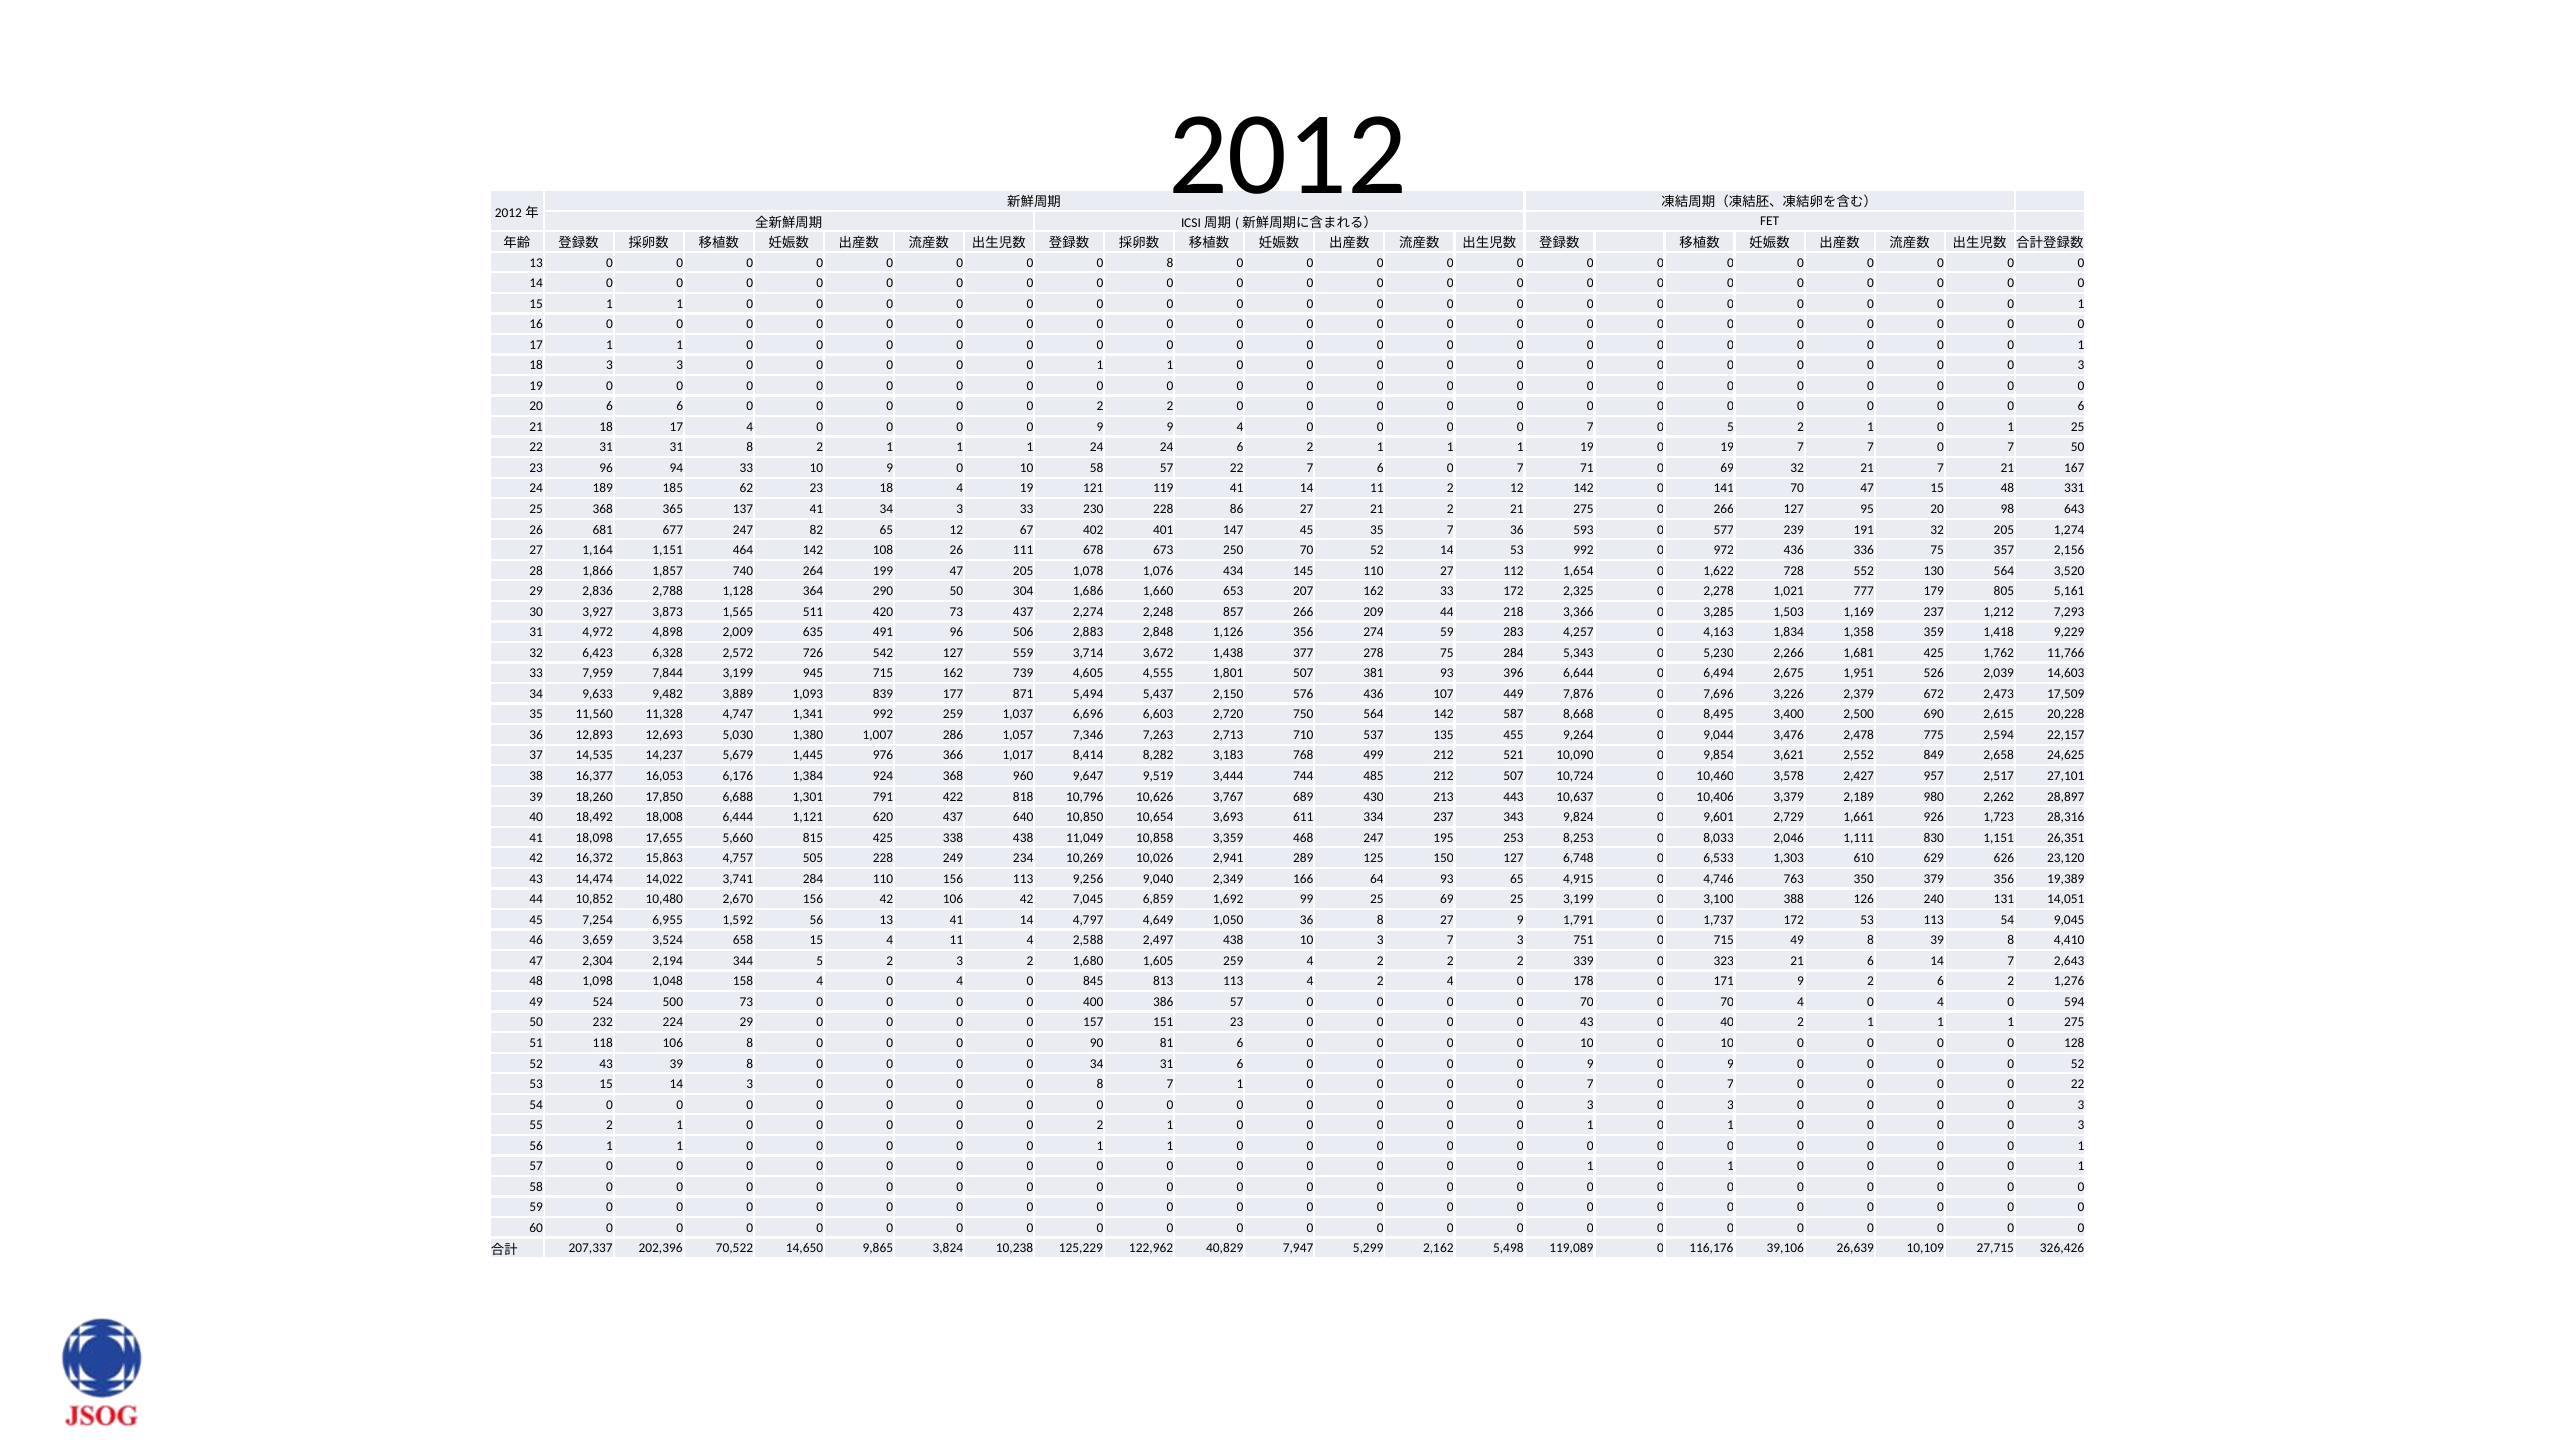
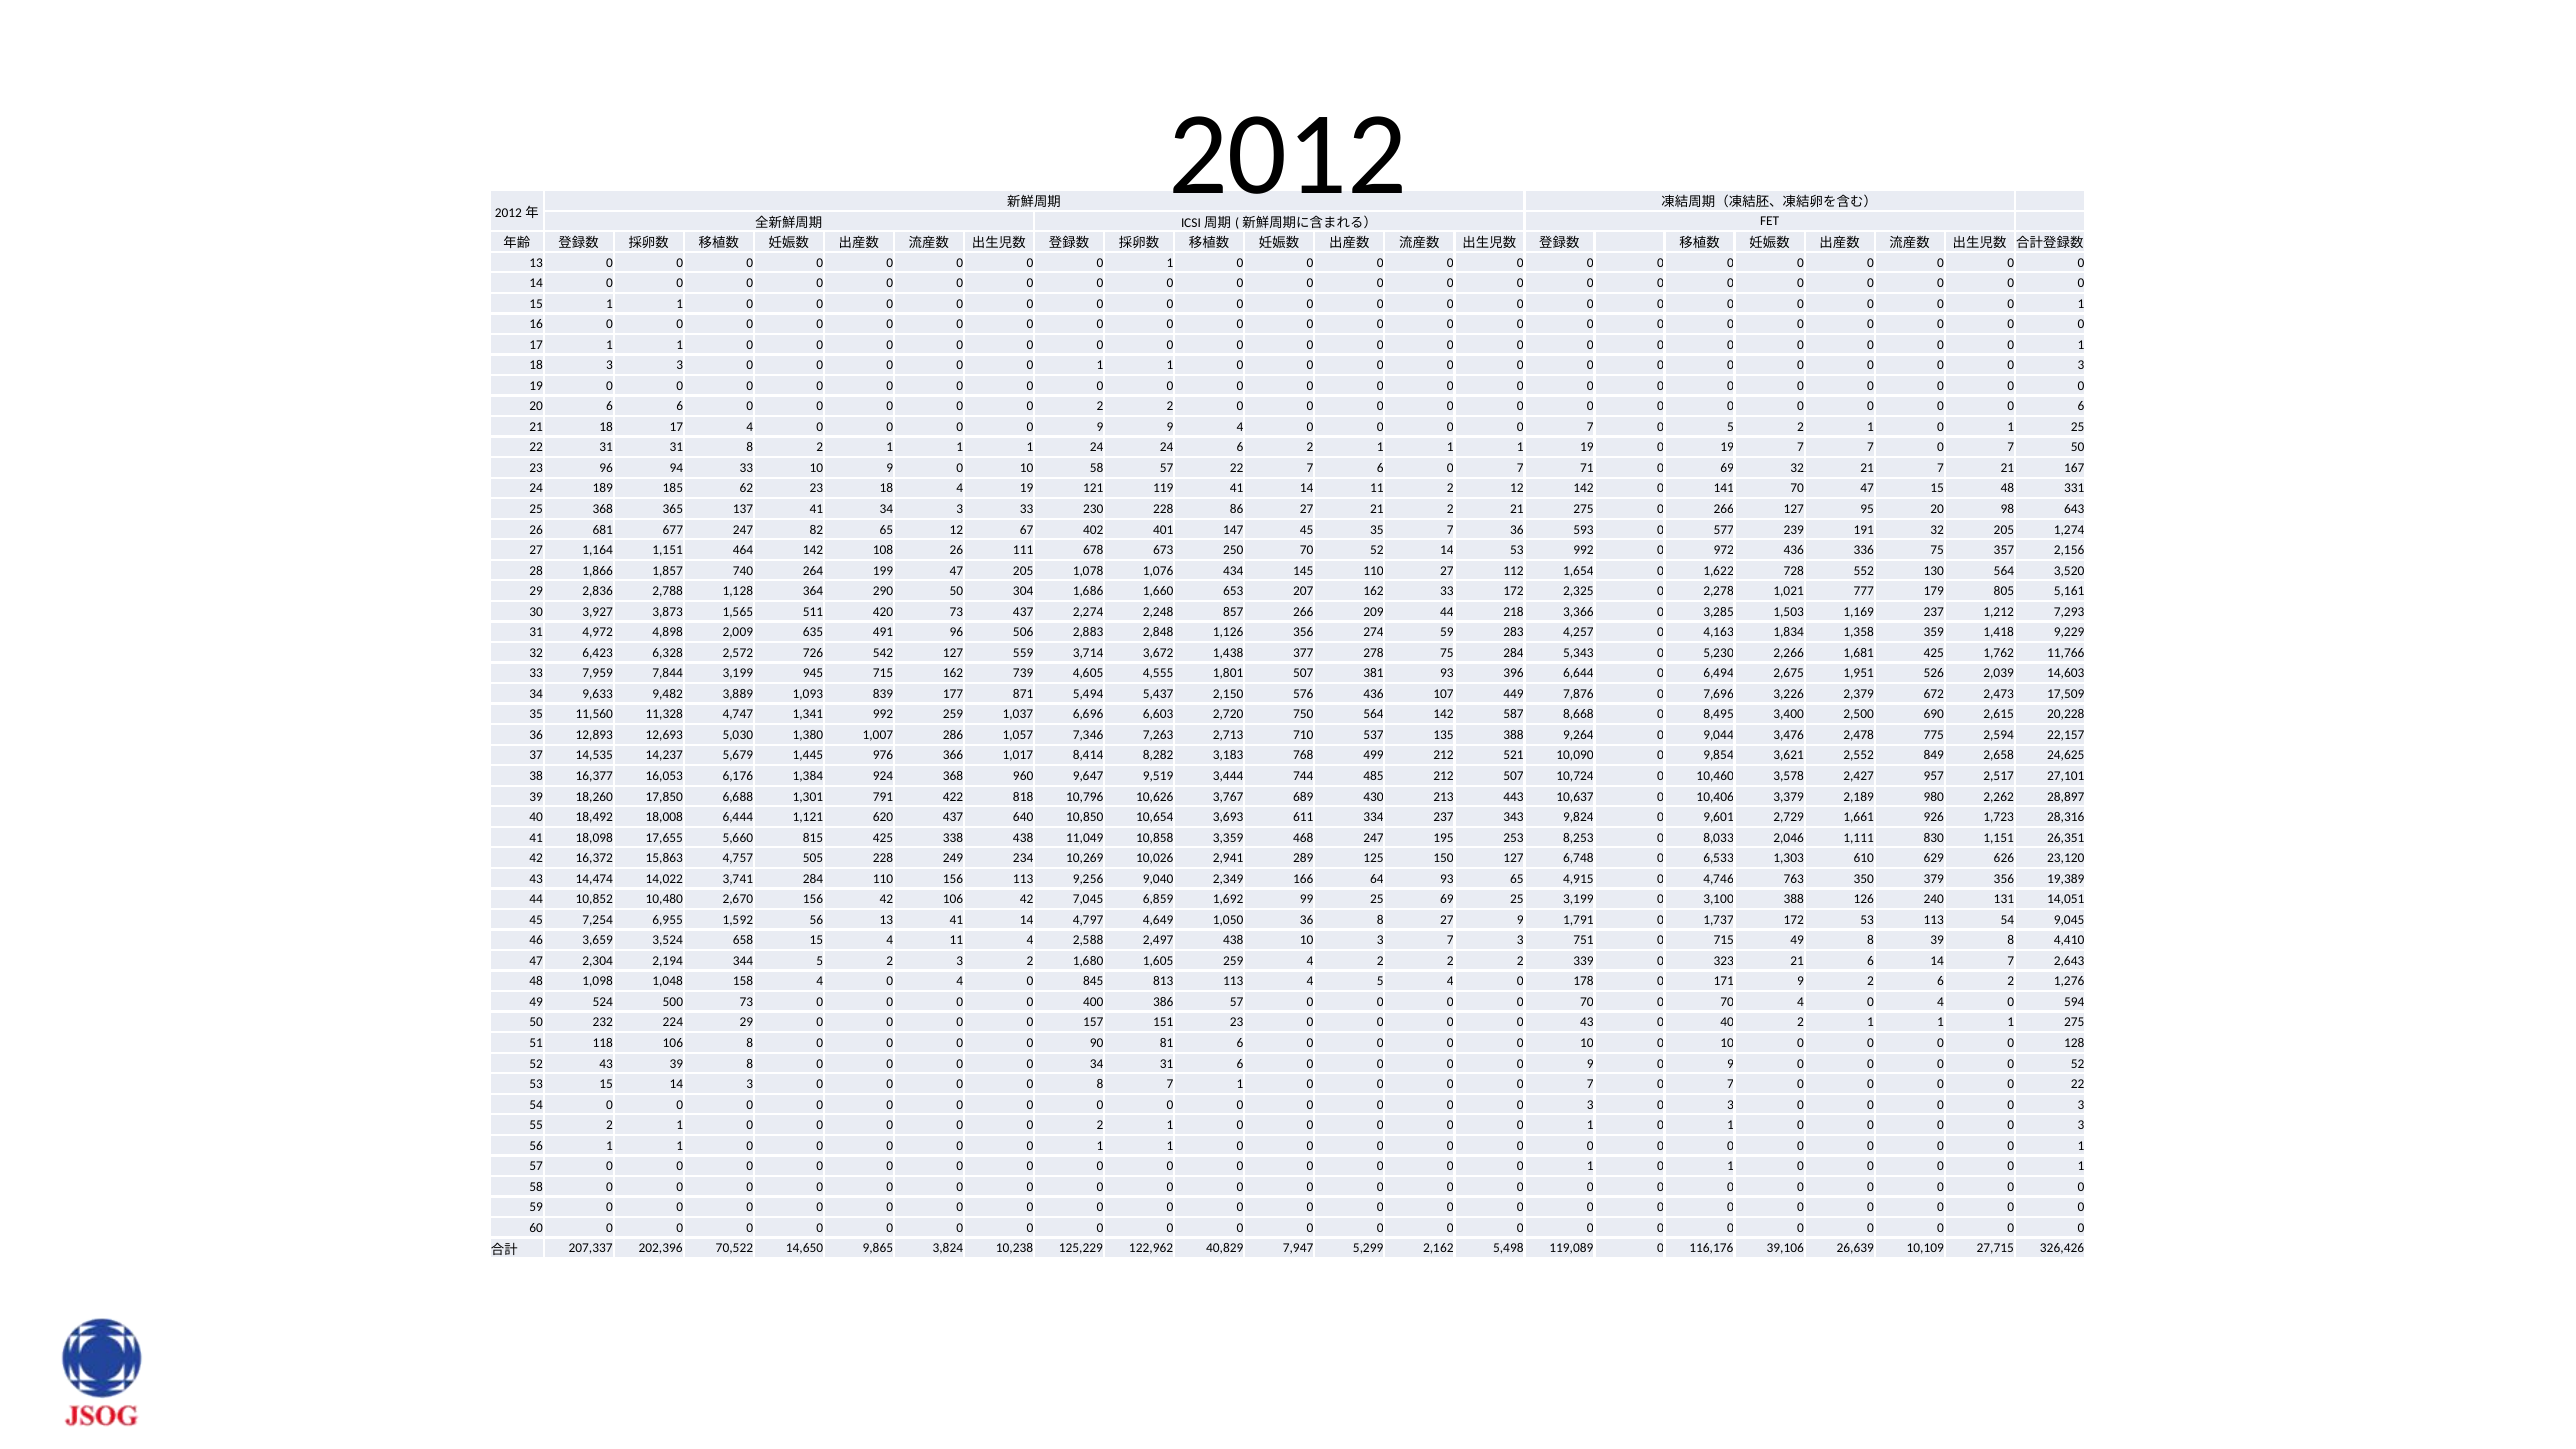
8 at (1170, 263): 8 -> 1
135 455: 455 -> 388
113 4 2: 2 -> 5
